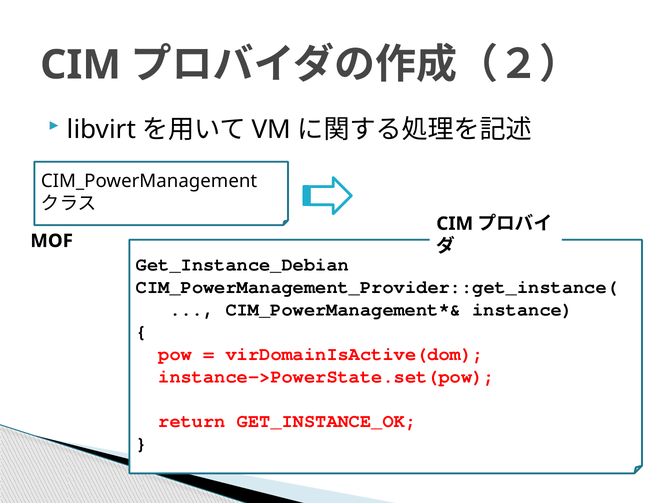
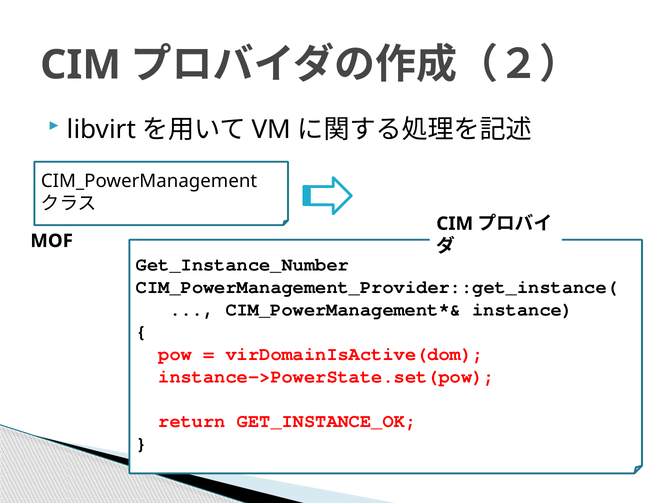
Get_Instance_Debian: Get_Instance_Debian -> Get_Instance_Number
